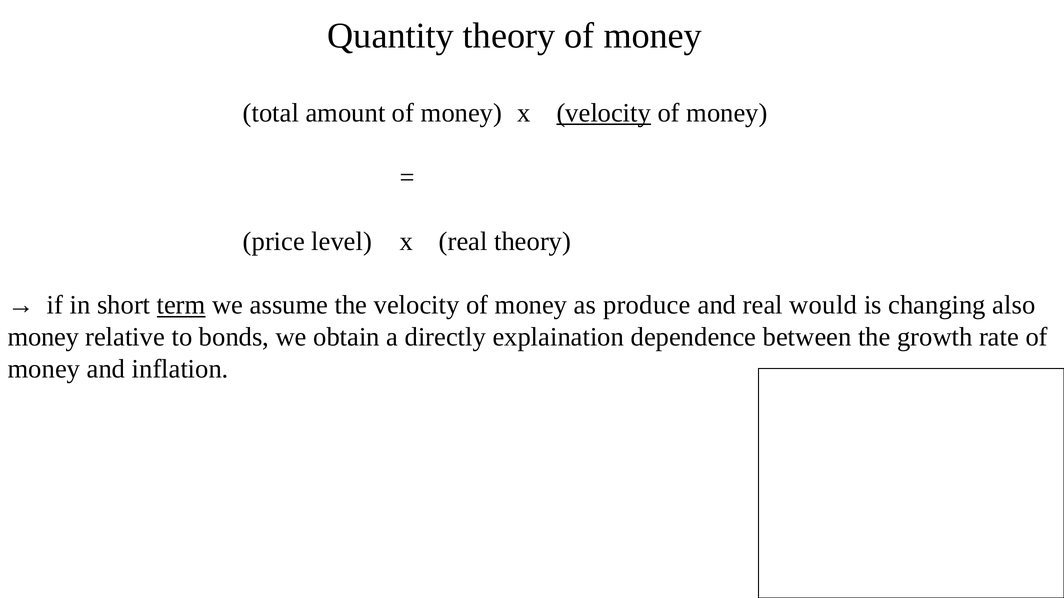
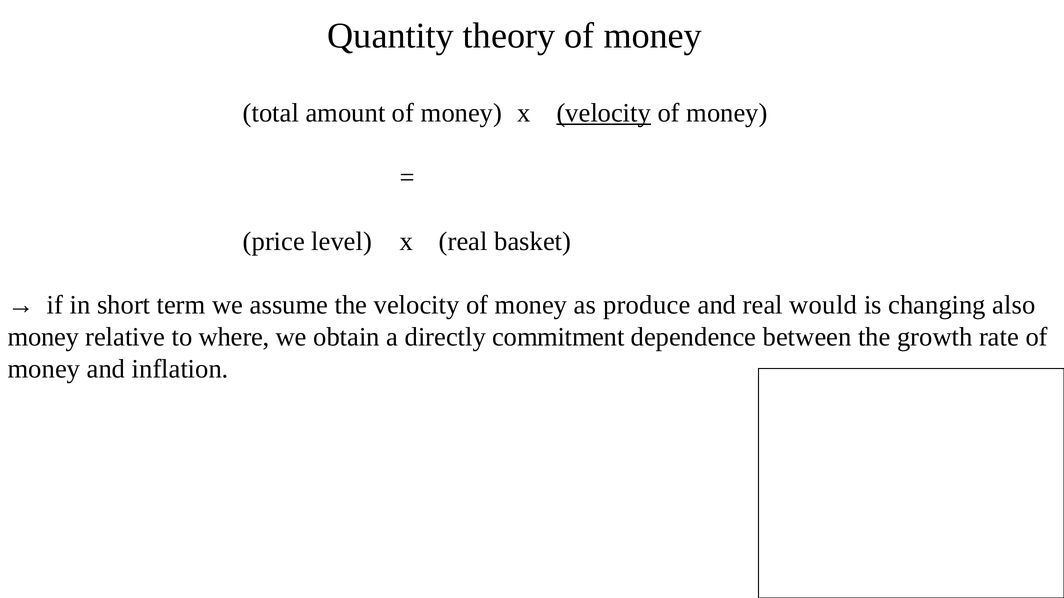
real theory: theory -> basket
term underline: present -> none
bonds: bonds -> where
explaination: explaination -> commitment
